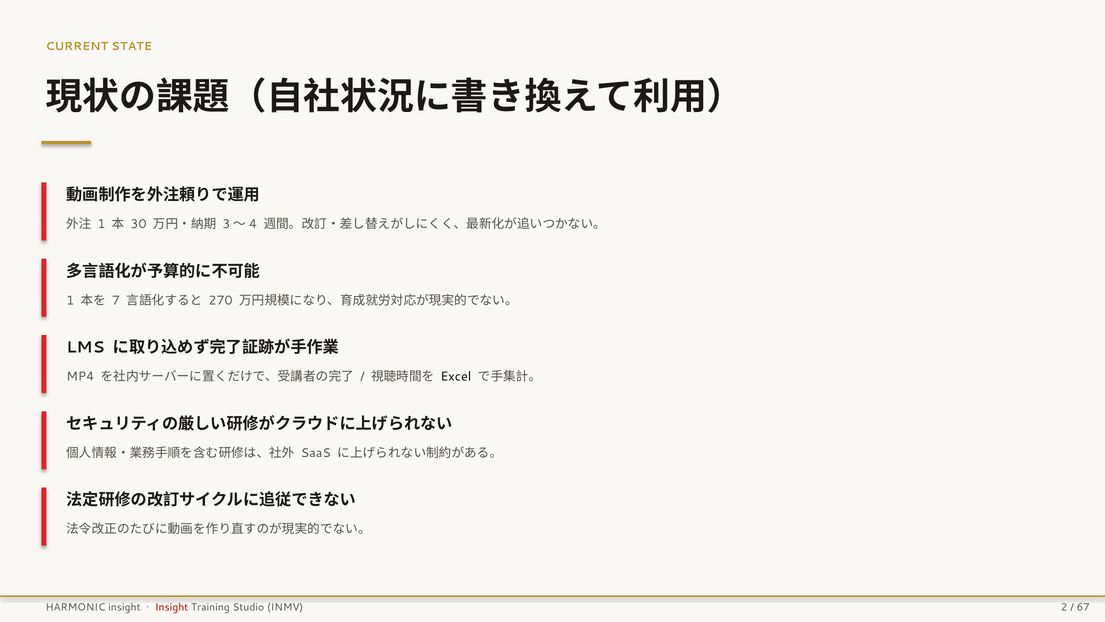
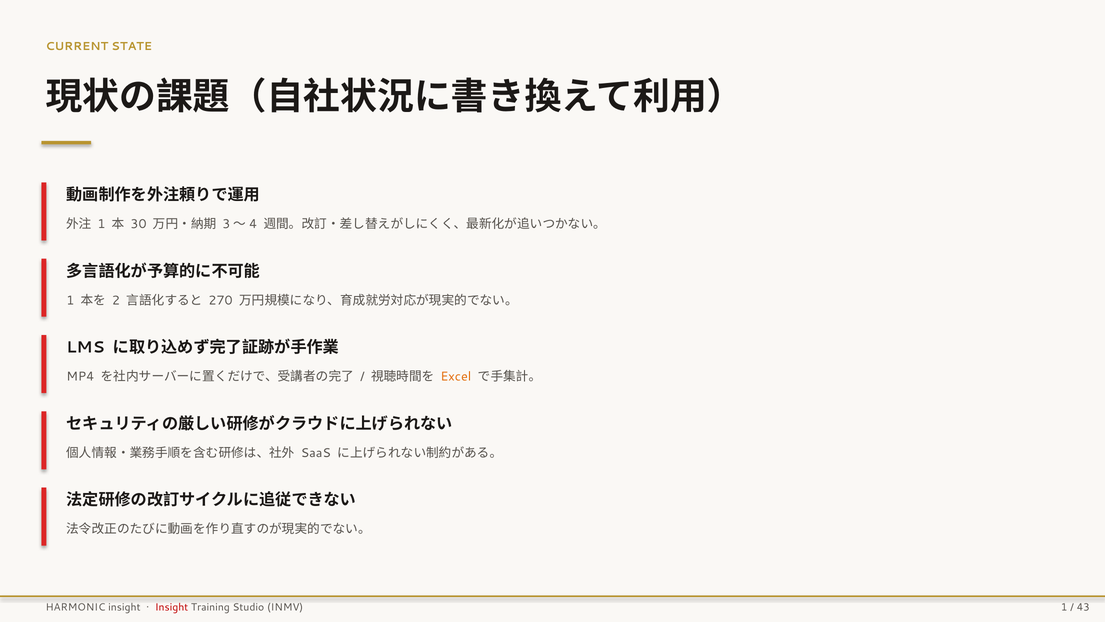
7: 7 -> 2
Excel colour: black -> orange
INMV 2: 2 -> 1
67: 67 -> 43
